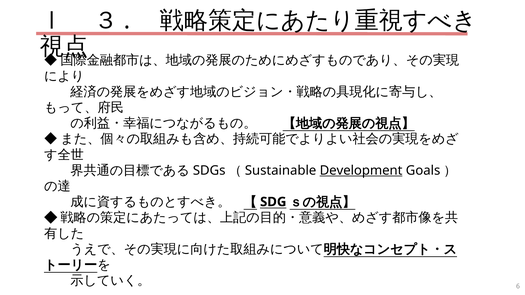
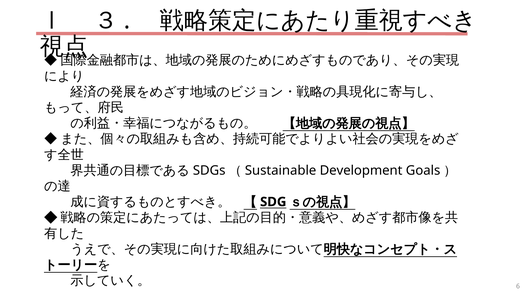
Development underline: present -> none
